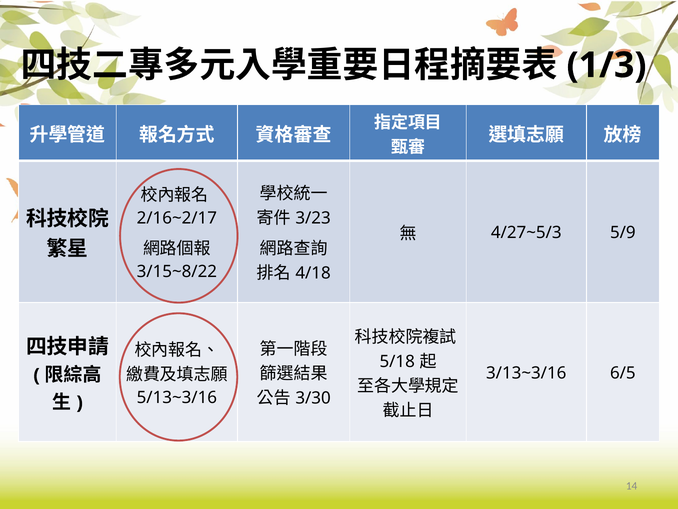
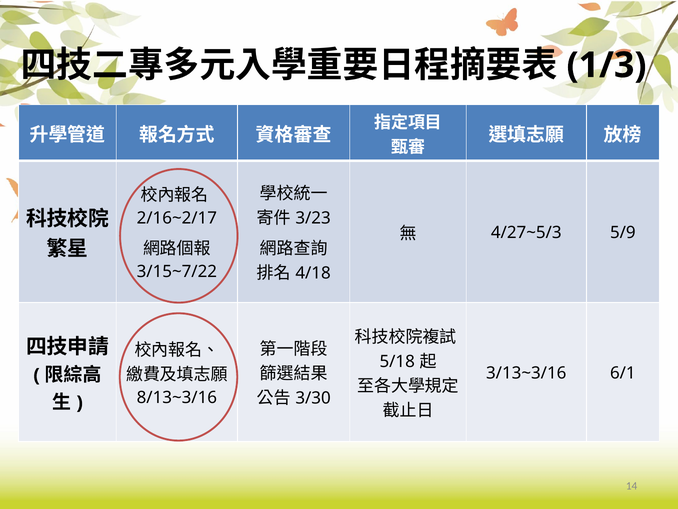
3/15~8/22: 3/15~8/22 -> 3/15~7/22
6/5: 6/5 -> 6/1
5/13~3/16: 5/13~3/16 -> 8/13~3/16
